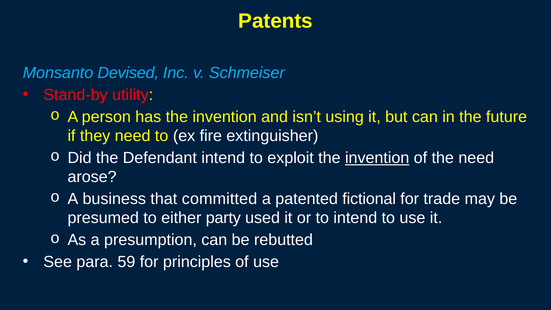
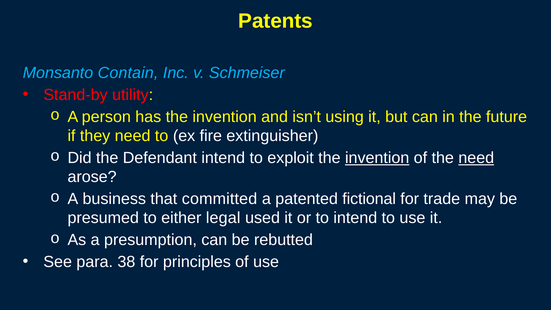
Devised: Devised -> Contain
need at (476, 158) underline: none -> present
party: party -> legal
59: 59 -> 38
